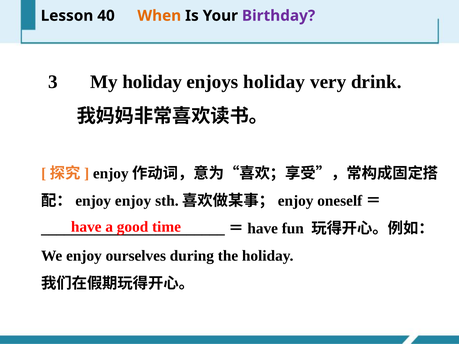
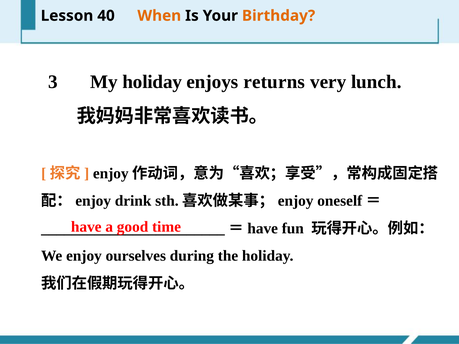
Birthday colour: purple -> orange
enjoys holiday: holiday -> returns
drink: drink -> lunch
enjoy at (133, 201): enjoy -> drink
